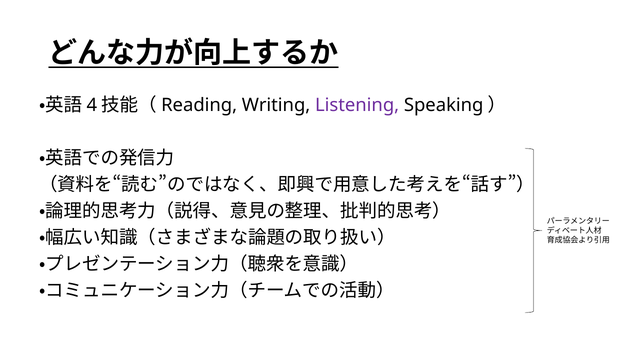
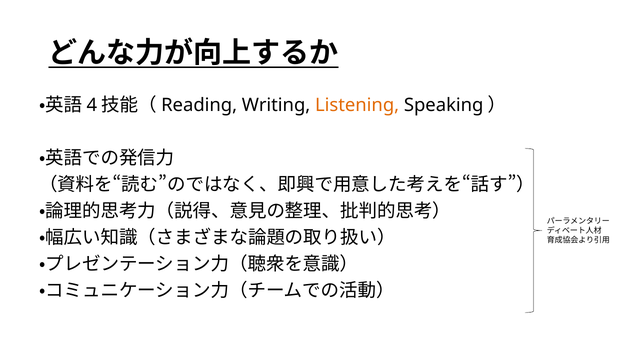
Listening colour: purple -> orange
